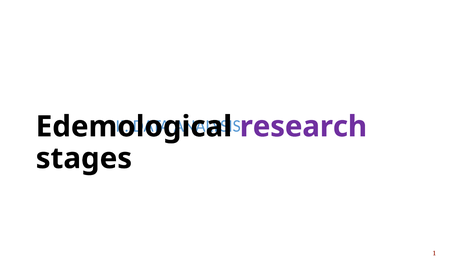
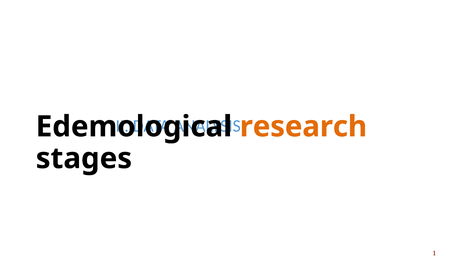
research colour: purple -> orange
